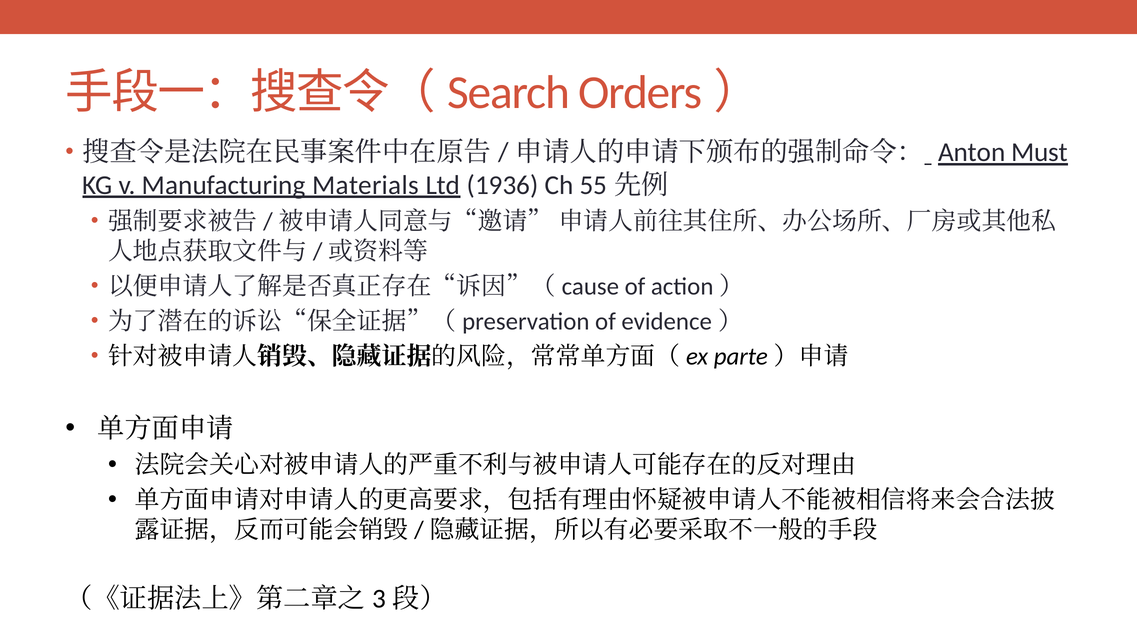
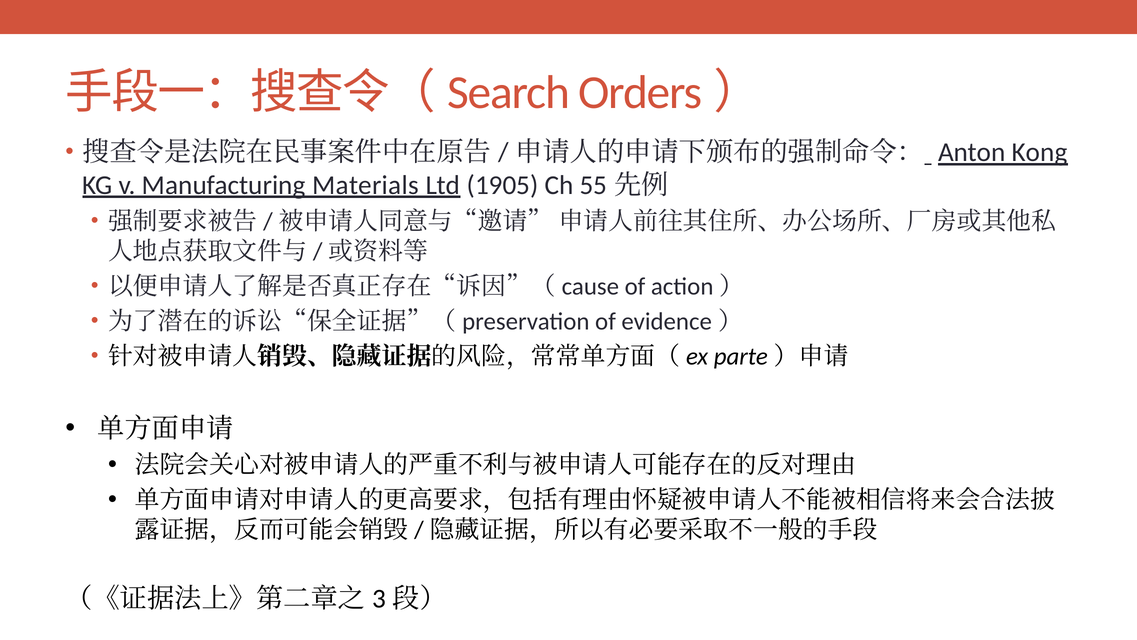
Must: Must -> Kong
1936: 1936 -> 1905
